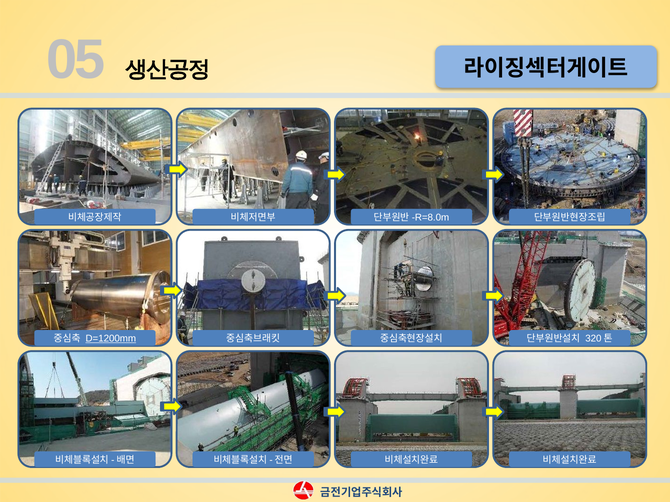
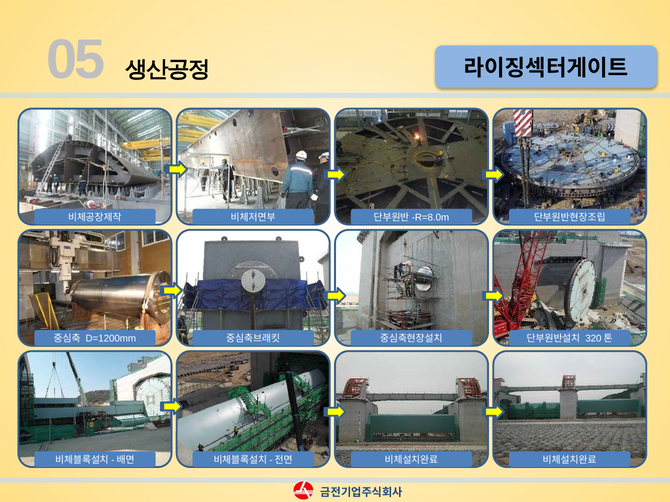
D=1200mm underline: present -> none
